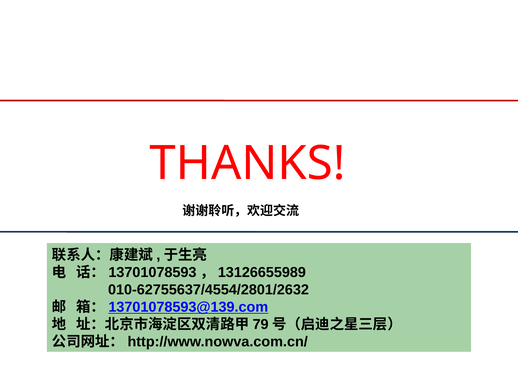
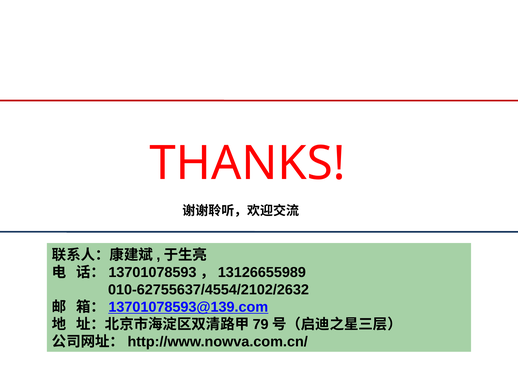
010-62755637/4554/2801/2632: 010-62755637/4554/2801/2632 -> 010-62755637/4554/2102/2632
